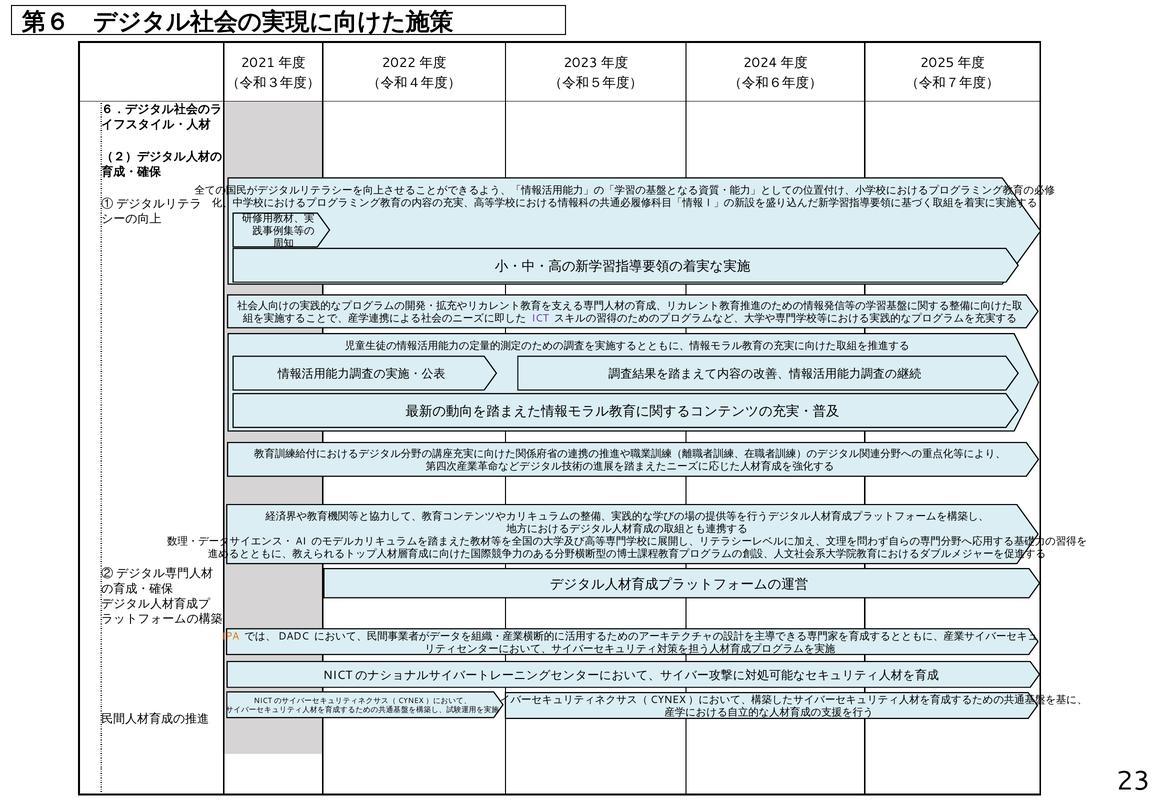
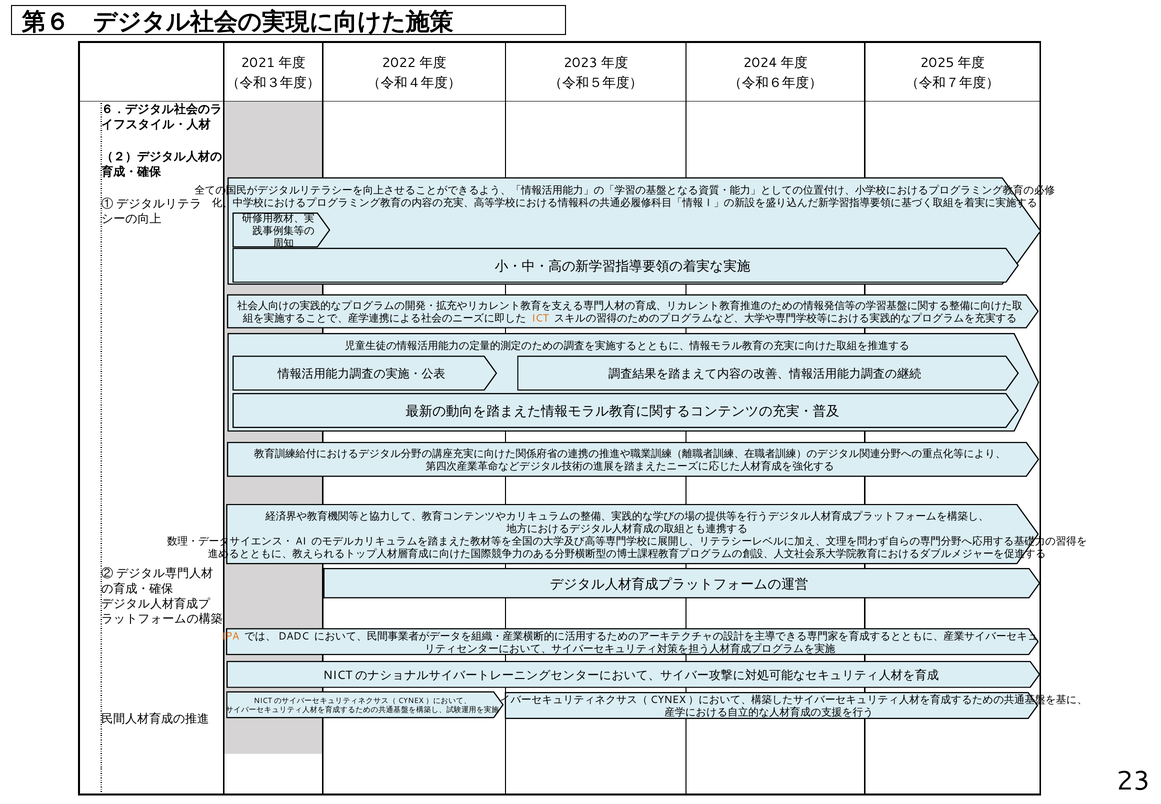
ICT colour: purple -> orange
